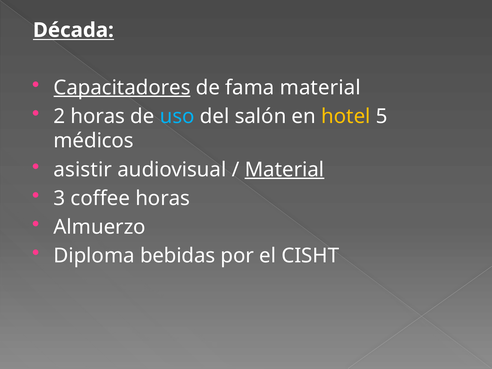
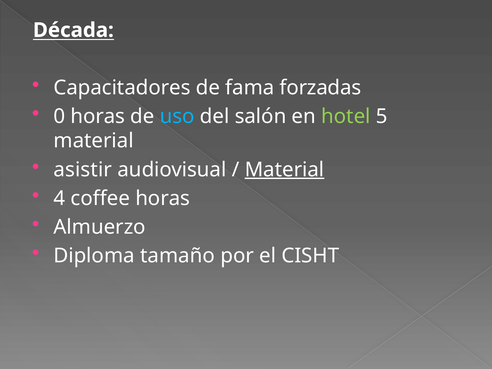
Capacitadores underline: present -> none
fama material: material -> forzadas
2: 2 -> 0
hotel colour: yellow -> light green
médicos at (94, 141): médicos -> material
3: 3 -> 4
bebidas: bebidas -> tamaño
